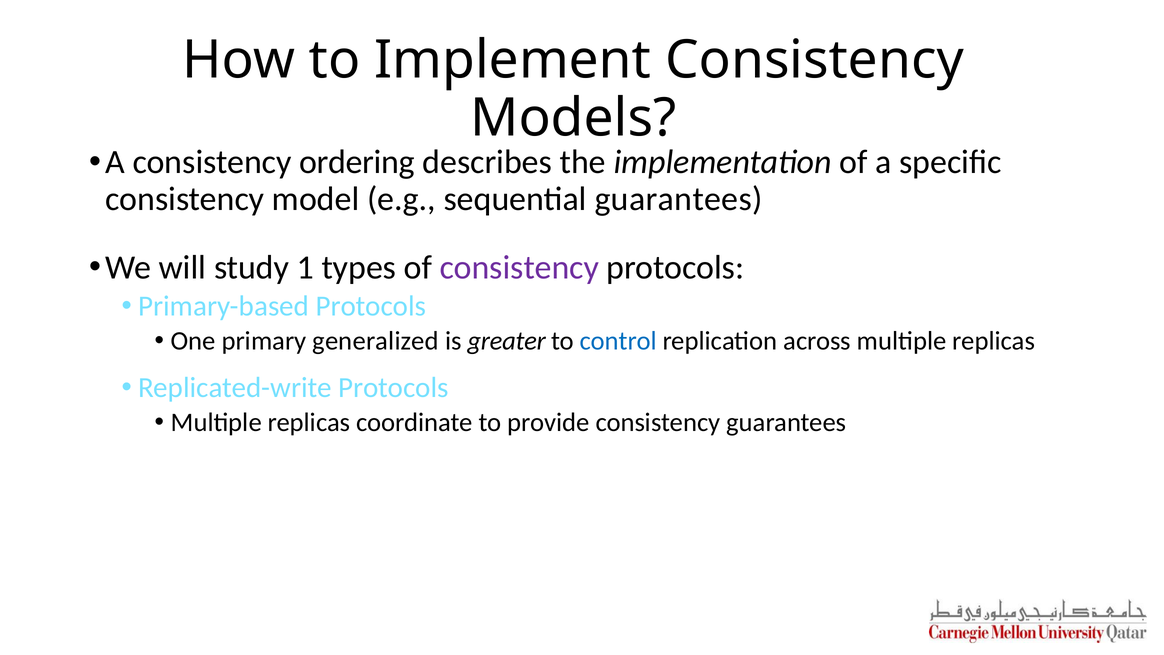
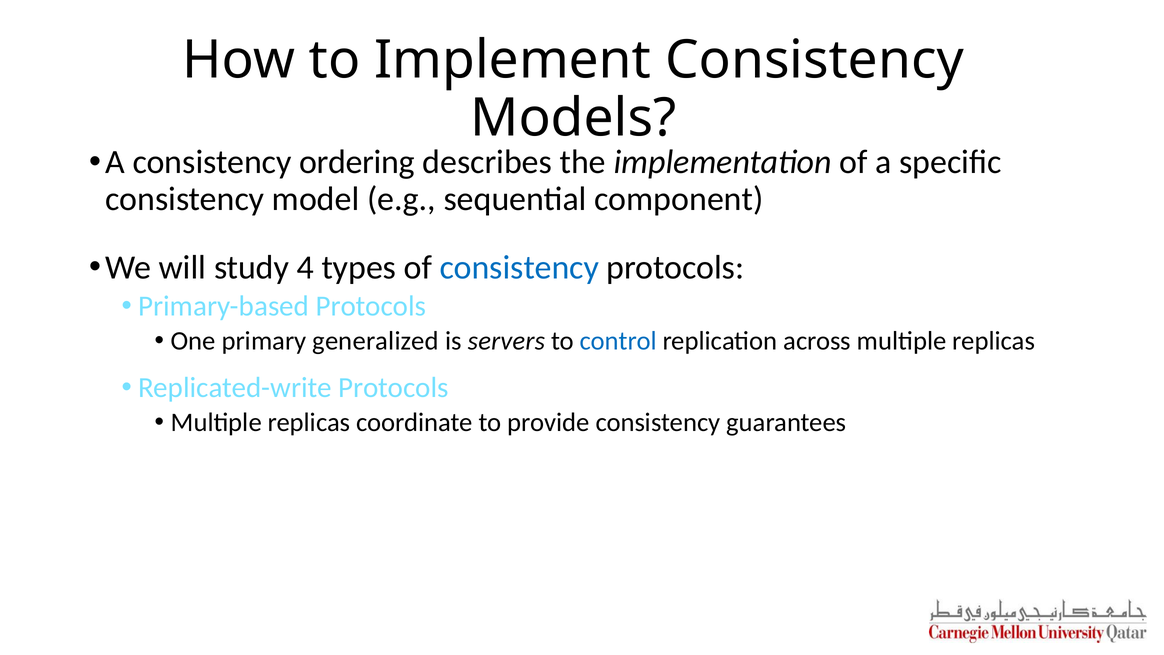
sequential guarantees: guarantees -> component
1: 1 -> 4
consistency at (519, 267) colour: purple -> blue
greater: greater -> servers
